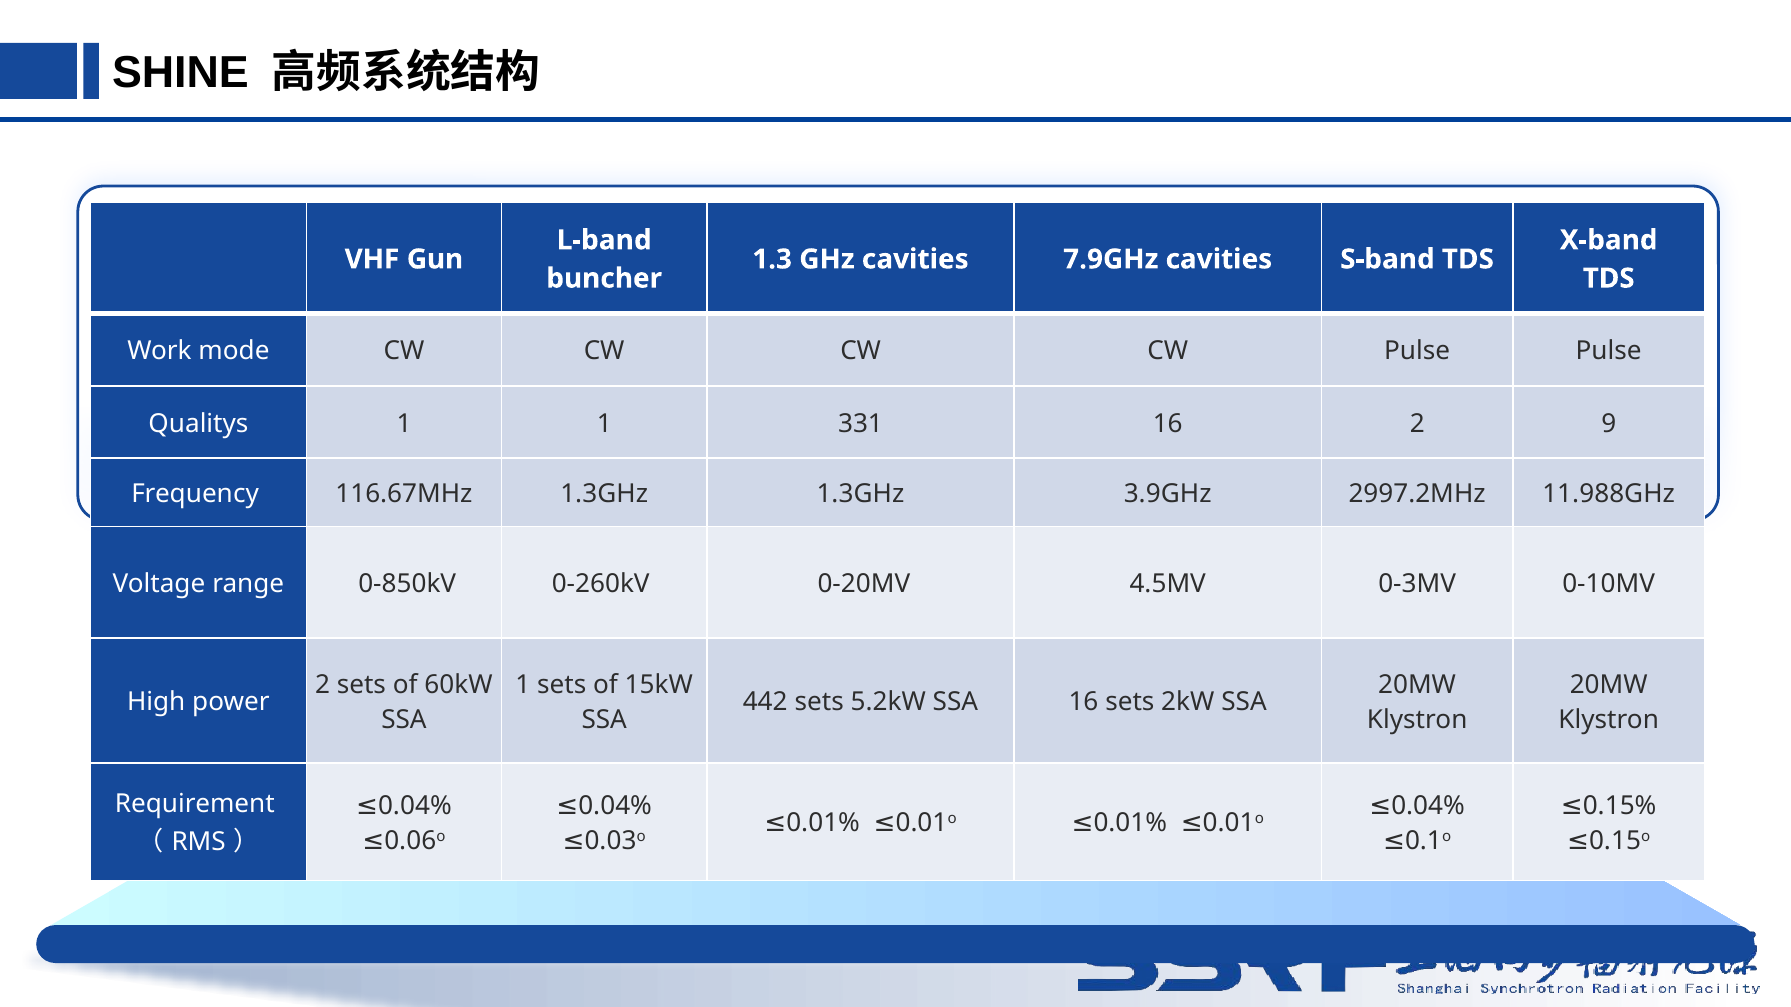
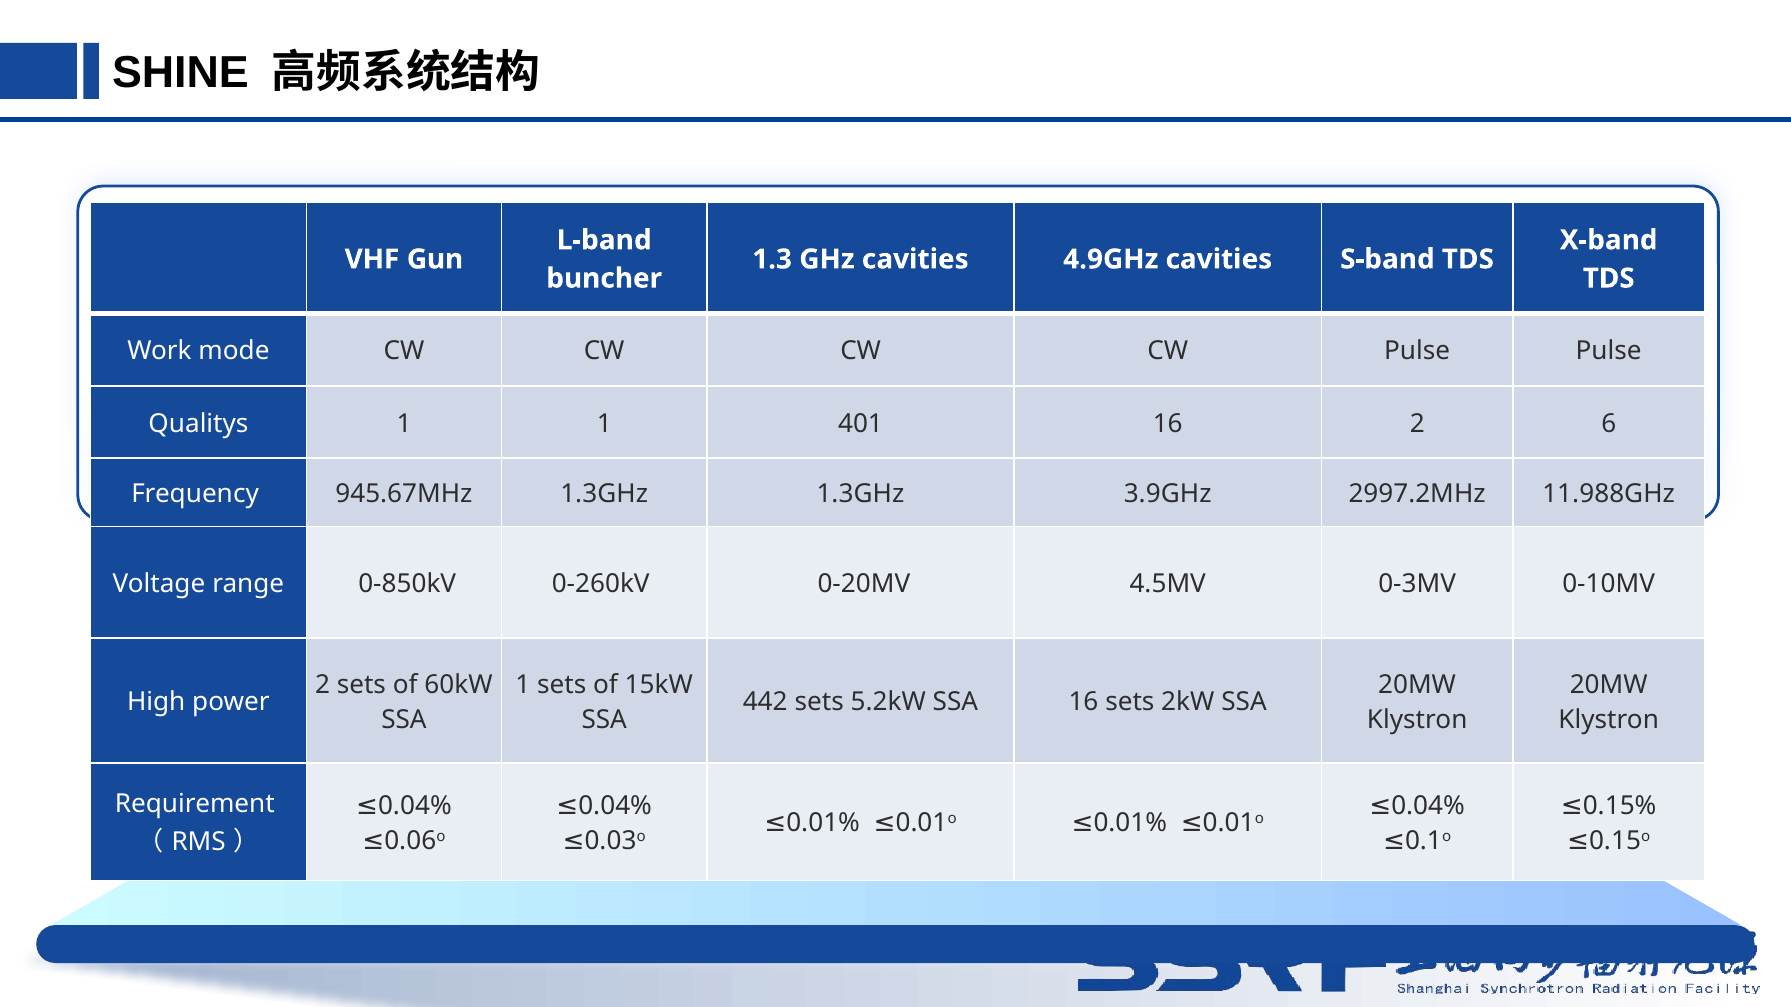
7.9GHz: 7.9GHz -> 4.9GHz
331: 331 -> 401
9: 9 -> 6
116.67MHz: 116.67MHz -> 945.67MHz
